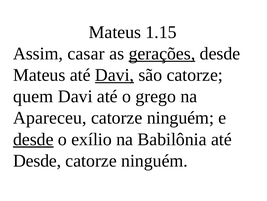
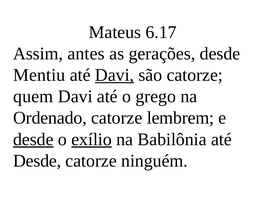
1.15: 1.15 -> 6.17
casar: casar -> antes
gerações underline: present -> none
Mateus at (39, 75): Mateus -> Mentiu
Apareceu: Apareceu -> Ordenado
ninguém at (180, 117): ninguém -> lembrem
exílio underline: none -> present
